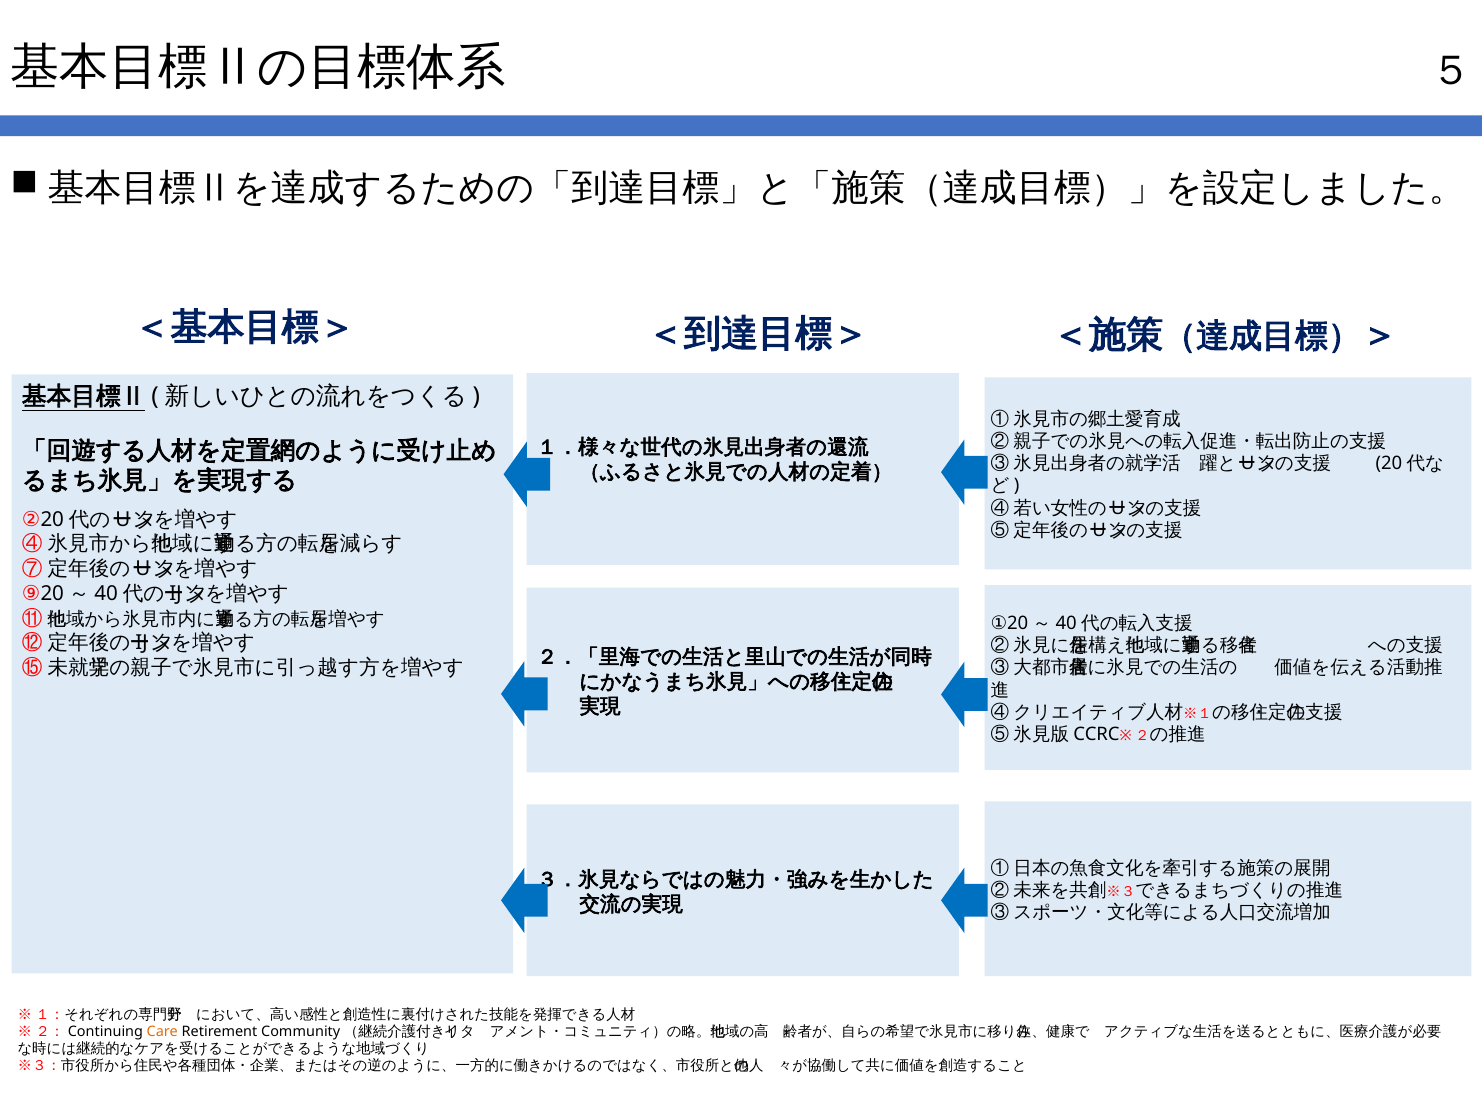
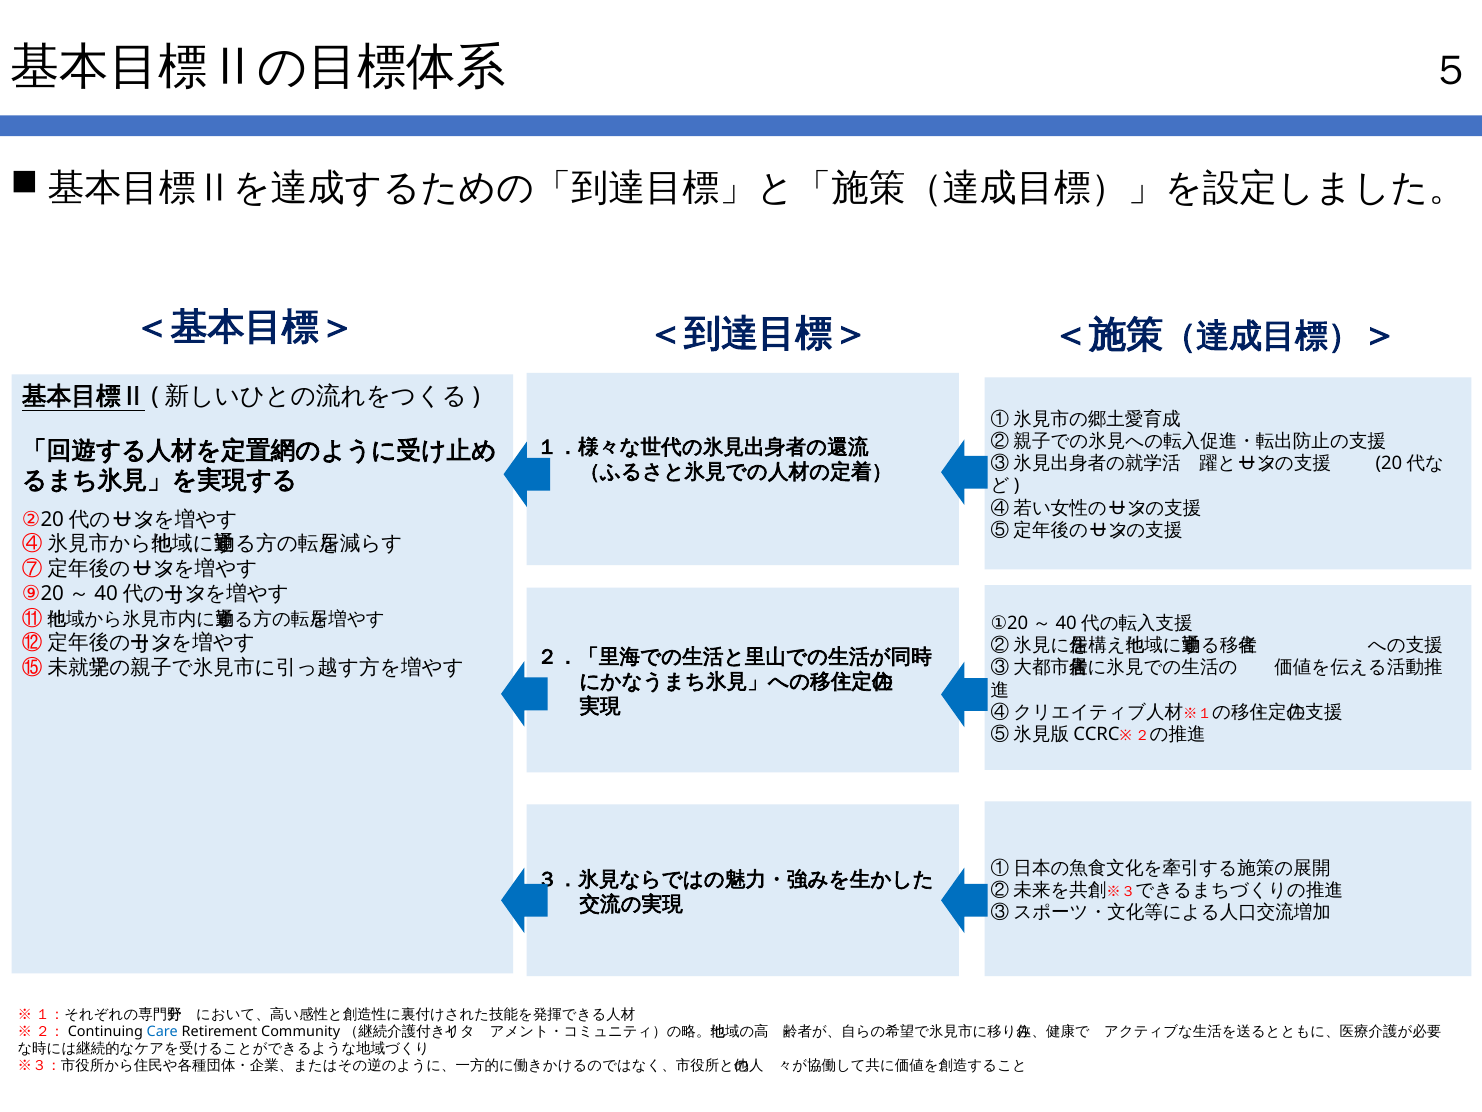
Care colour: orange -> blue
